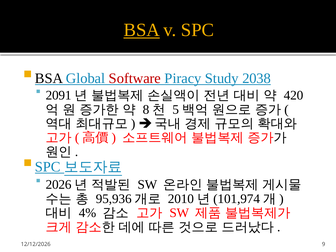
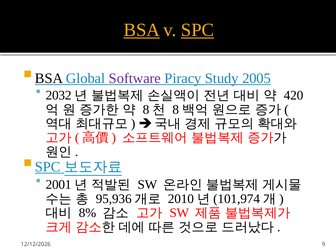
SPC at (197, 30) underline: none -> present
Software colour: red -> purple
2038: 2038 -> 2005
2091: 2091 -> 2032
5 at (176, 109): 5 -> 8
2026: 2026 -> 2001
4%: 4% -> 8%
